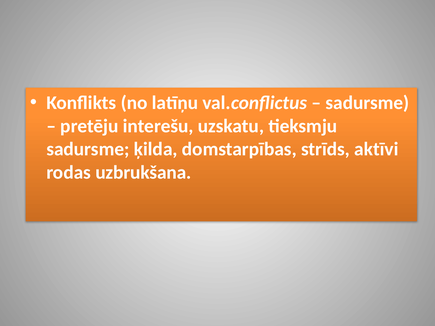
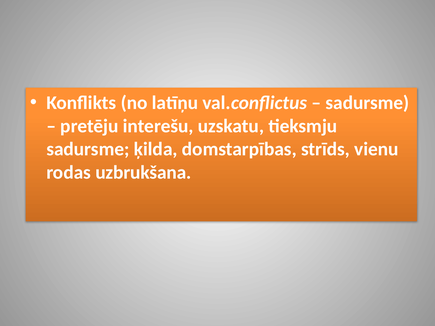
aktīvi: aktīvi -> vienu
